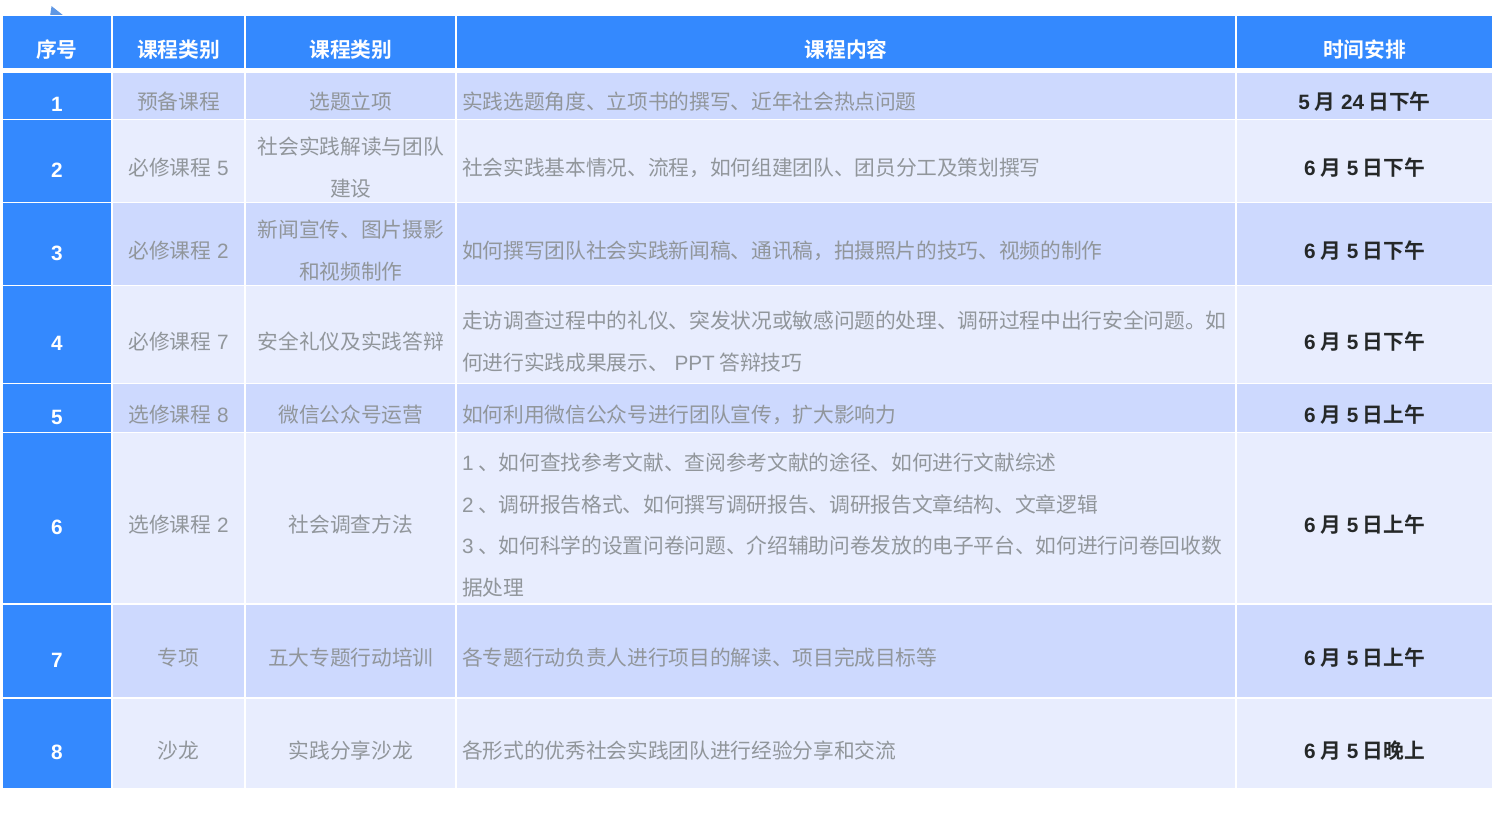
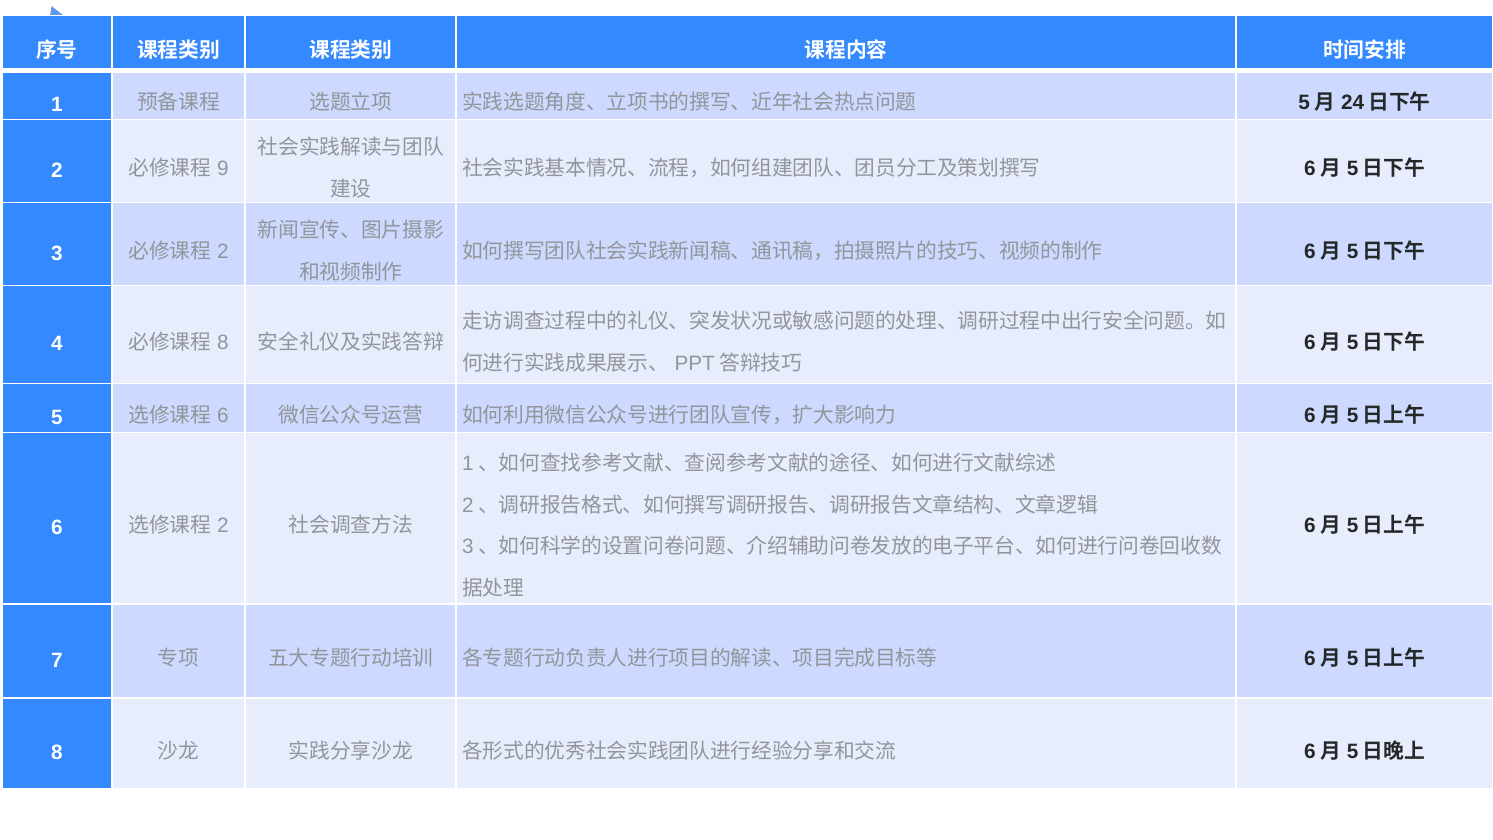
5 at (223, 169): 5 -> 9
7 at (223, 342): 7 -> 8
8 at (223, 416): 8 -> 6
